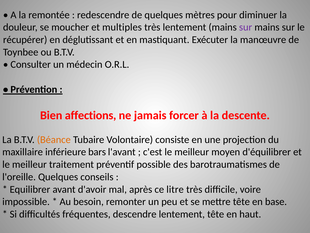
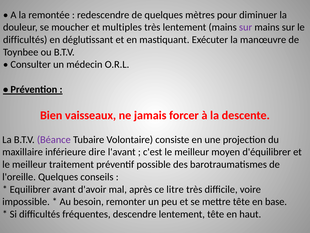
récupérer at (25, 40): récupérer -> difficultés
affections: affections -> vaisseaux
Béance colour: orange -> purple
bars: bars -> dire
